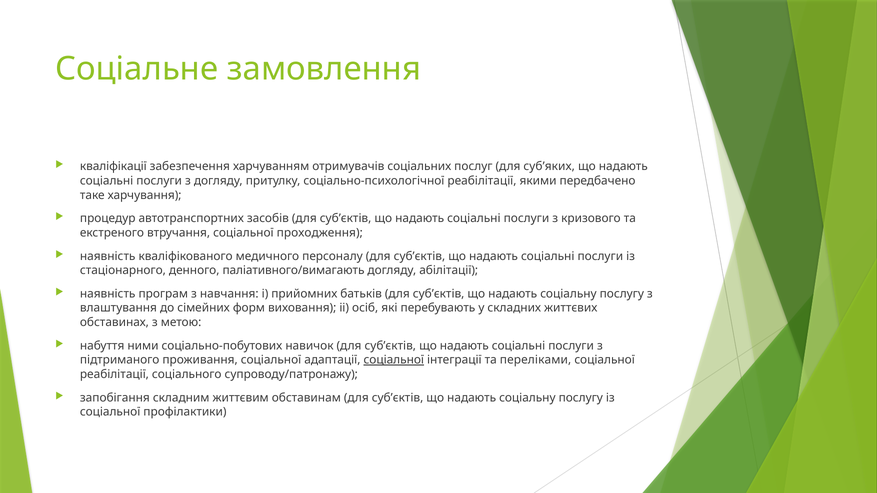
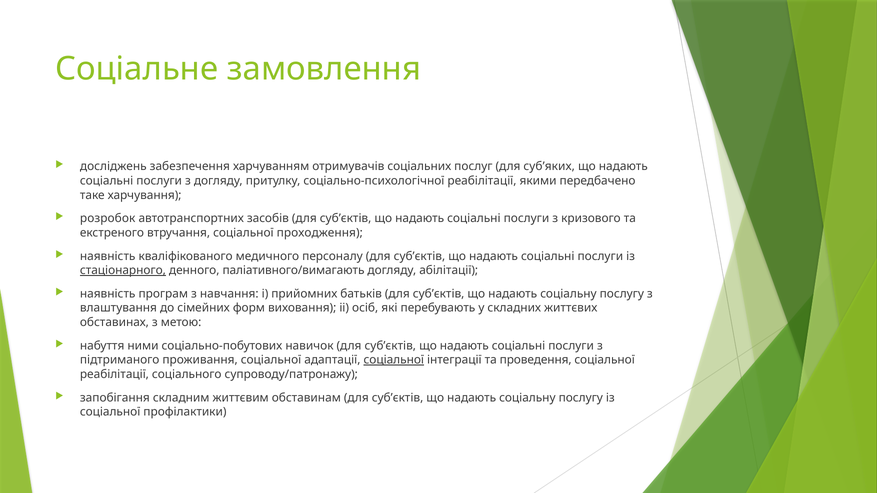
кваліфікації: кваліфікації -> досліджень
процедур: процедур -> розробок
стаціонарного underline: none -> present
переліками: переліками -> проведення
